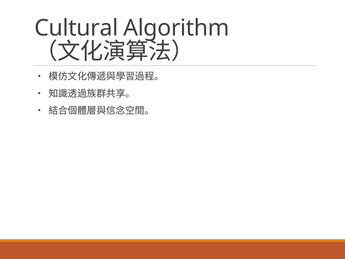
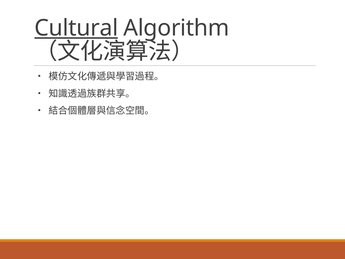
Cultural underline: none -> present
